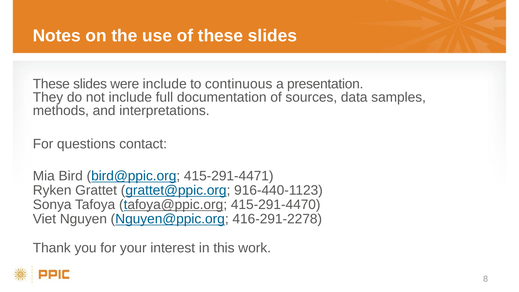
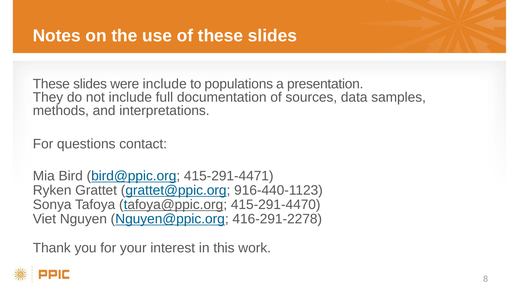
continuous: continuous -> populations
